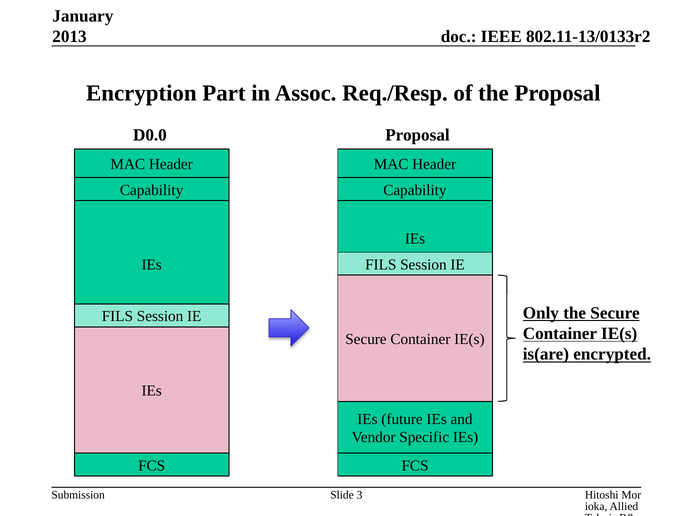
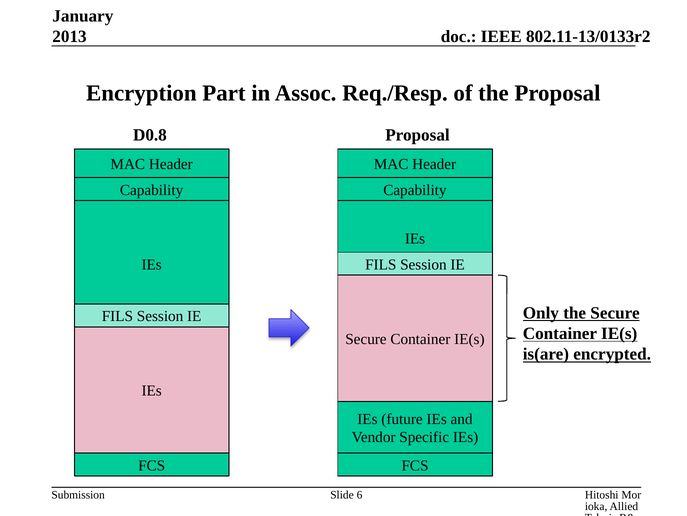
D0.0: D0.0 -> D0.8
3: 3 -> 6
